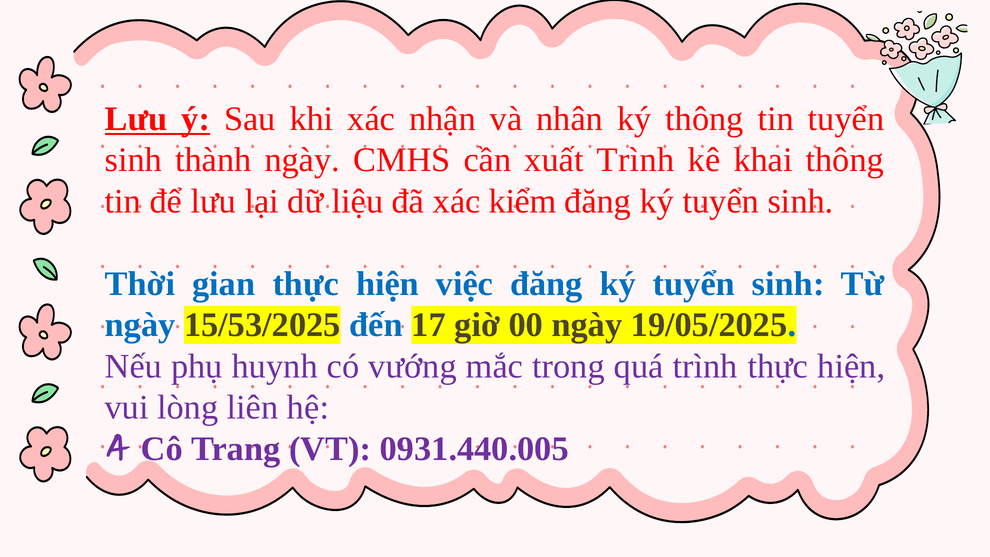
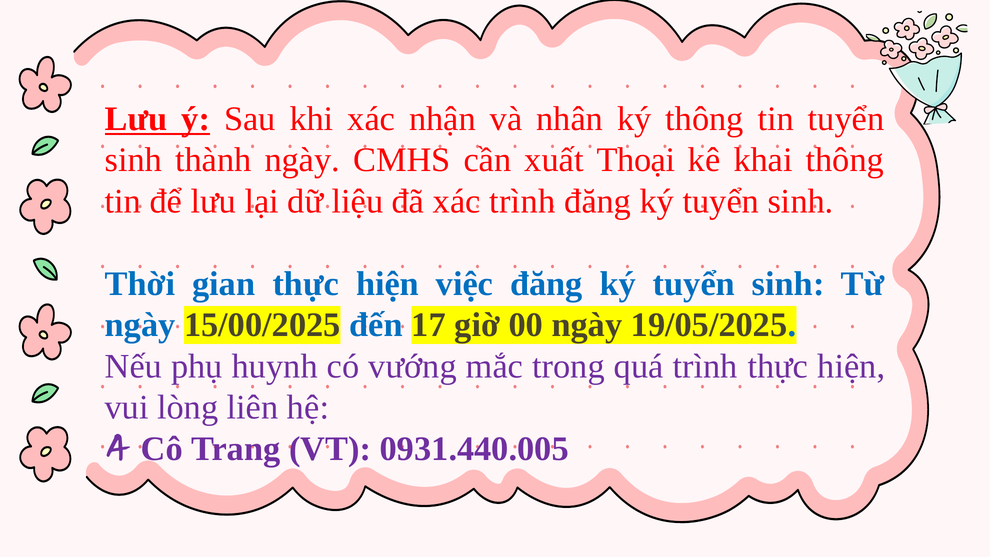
xuất Trình: Trình -> Thoại
xác kiểm: kiểm -> trình
15/53/2025: 15/53/2025 -> 15/00/2025
